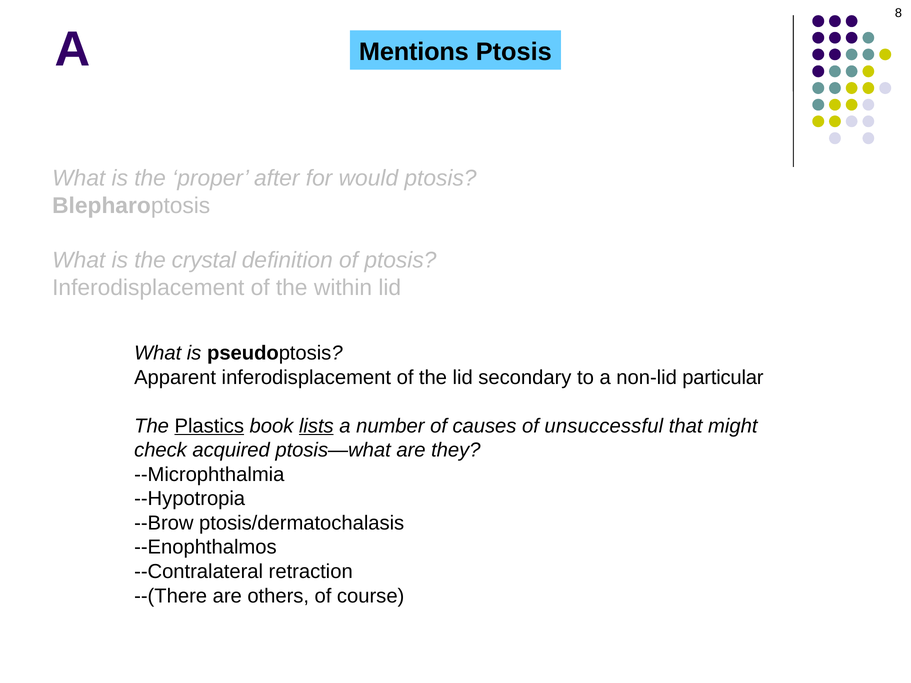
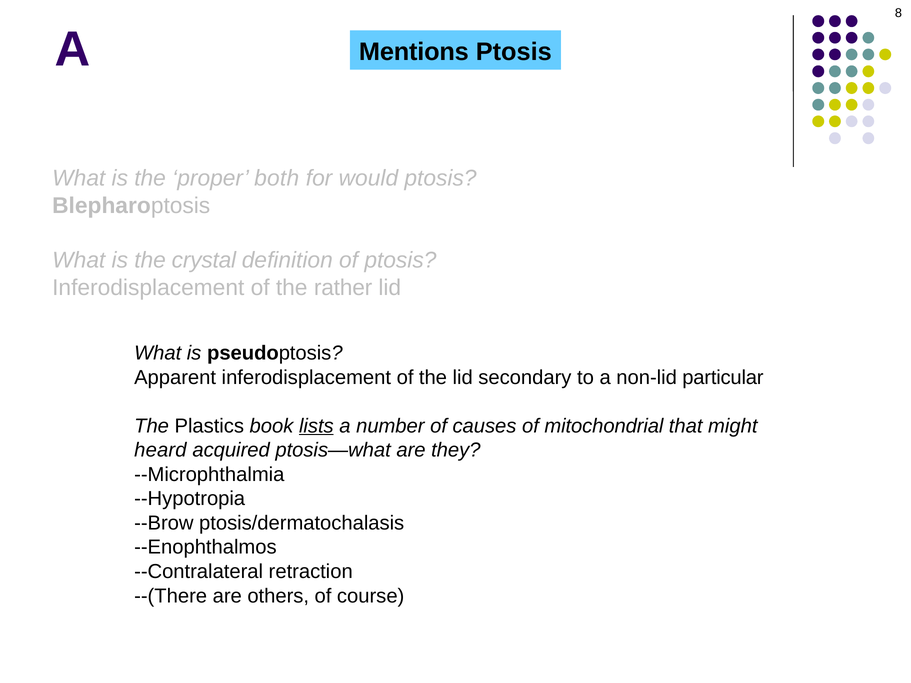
after: after -> both
within: within -> rather
Plastics underline: present -> none
unsuccessful: unsuccessful -> mitochondrial
check: check -> heard
